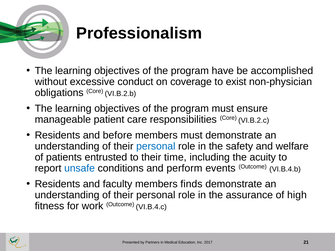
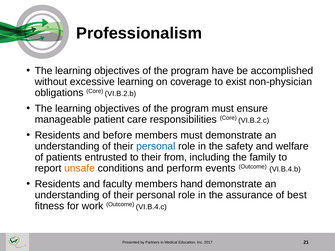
excessive conduct: conduct -> learning
time: time -> from
acuity: acuity -> family
unsafe colour: blue -> orange
finds: finds -> hand
high: high -> best
